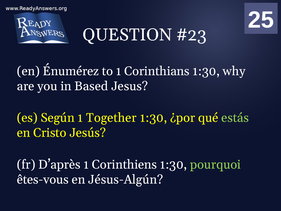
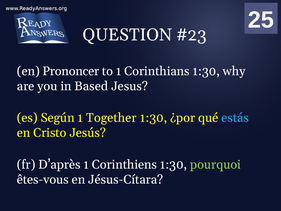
Énumérez: Énumérez -> Prononcer
estás colour: light green -> light blue
Jésus-Algún: Jésus-Algún -> Jésus-Cítara
